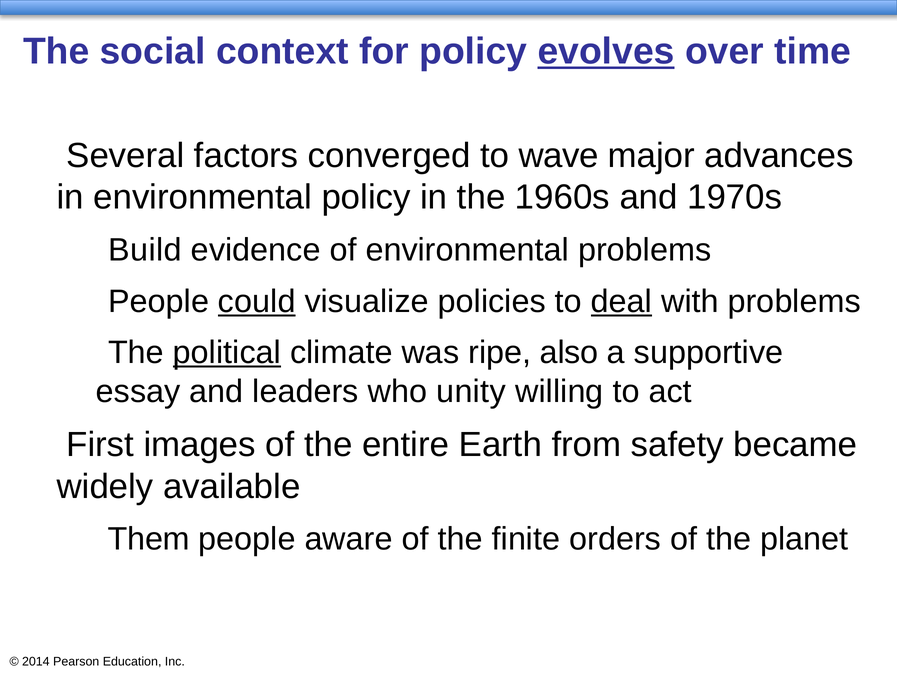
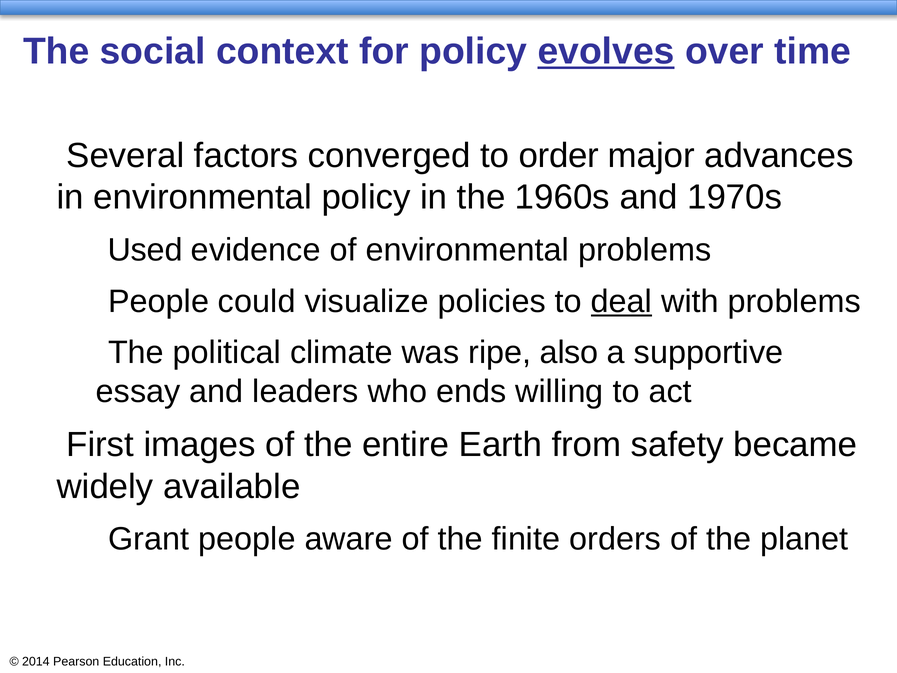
wave: wave -> order
Build: Build -> Used
could underline: present -> none
political underline: present -> none
unity: unity -> ends
Them: Them -> Grant
